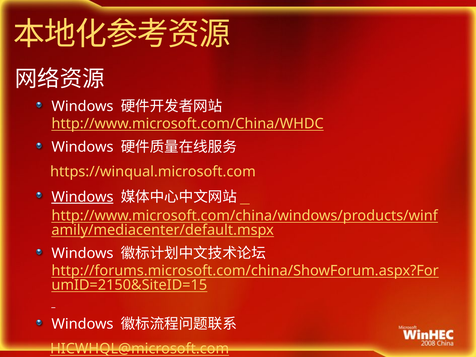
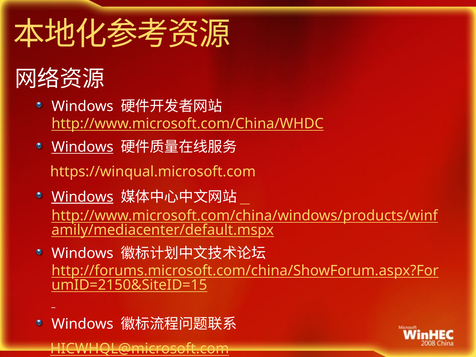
Windows at (82, 147) underline: none -> present
